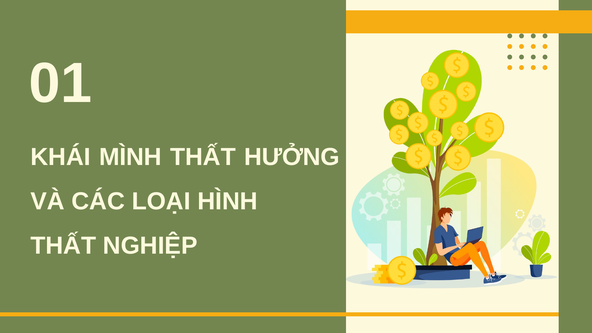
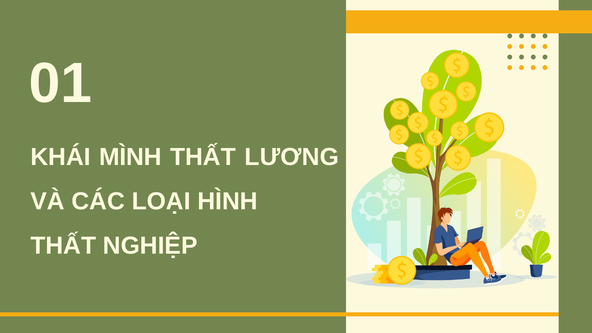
HƯỞNG: HƯỞNG -> LƯƠNG
